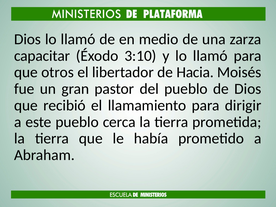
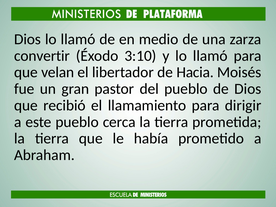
capacitar: capacitar -> convertir
otros: otros -> velan
